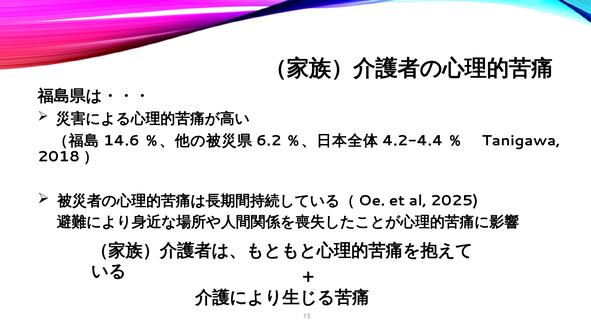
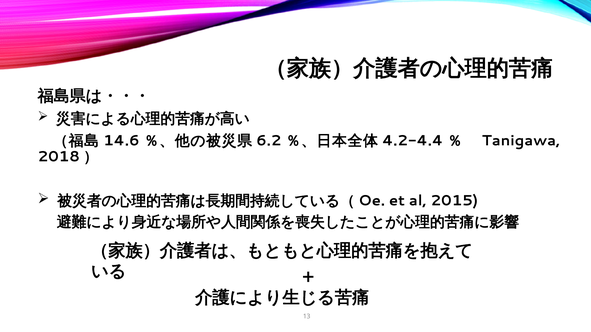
2025: 2025 -> 2015
